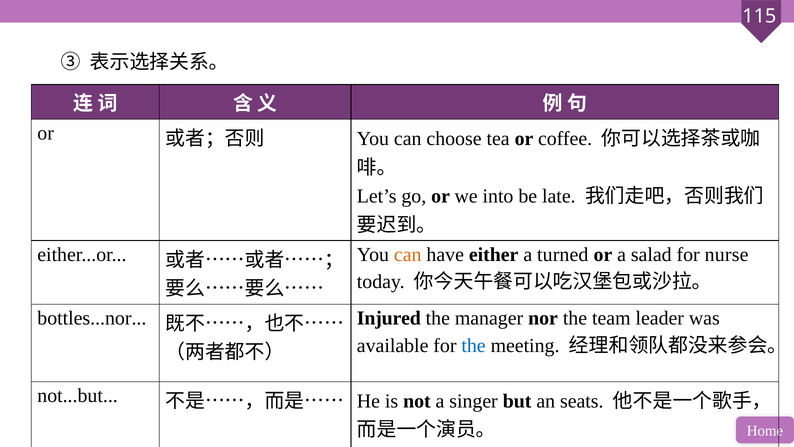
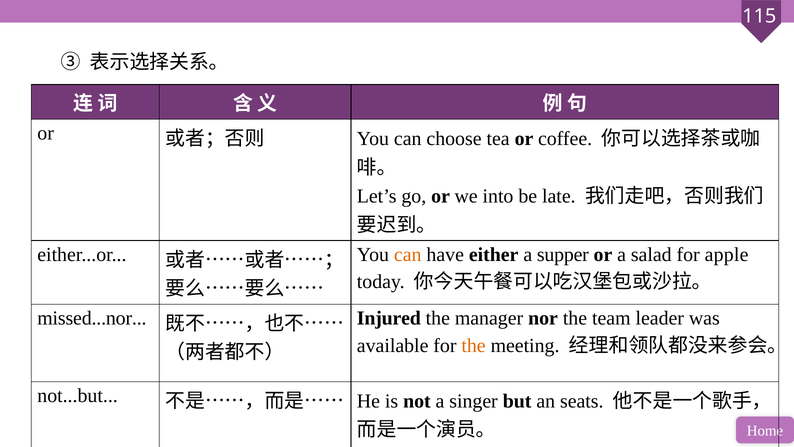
turned: turned -> supper
nurse: nurse -> apple
bottles...nor: bottles...nor -> missed...nor
the at (474, 345) colour: blue -> orange
